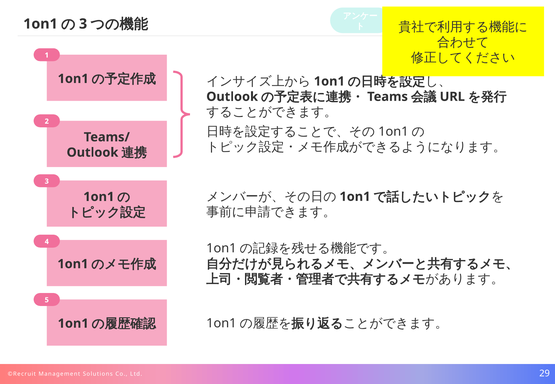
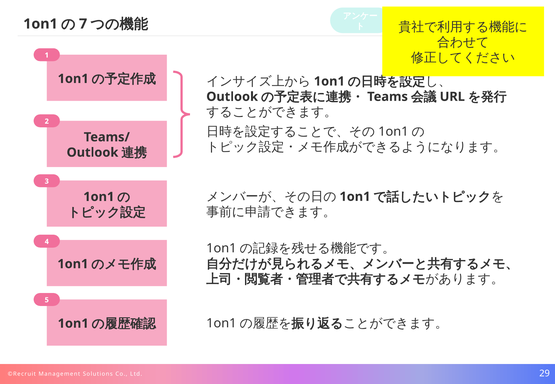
3 at (83, 24): 3 -> 7
